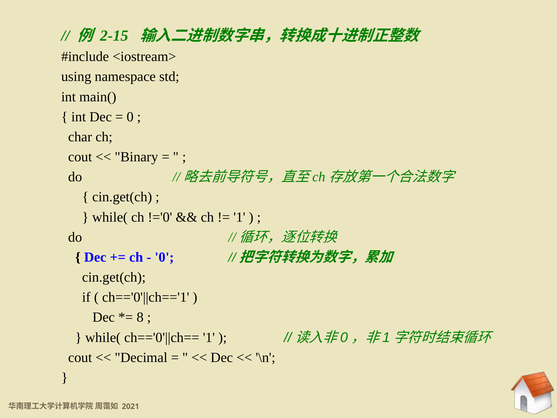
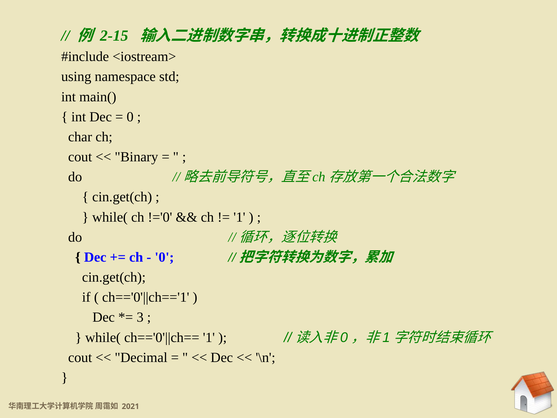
8: 8 -> 3
